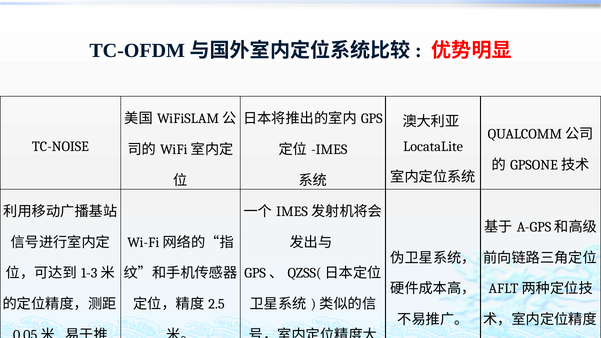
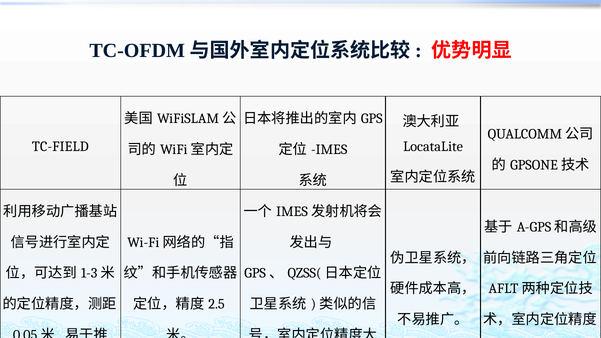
TC-NOISE: TC-NOISE -> TC-FIELD
